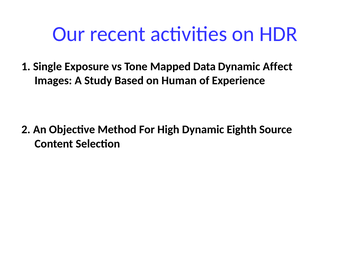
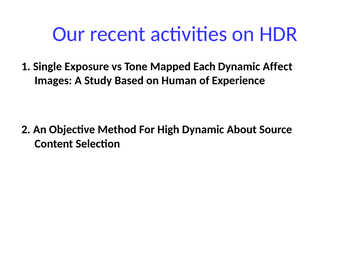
Data: Data -> Each
Eighth: Eighth -> About
